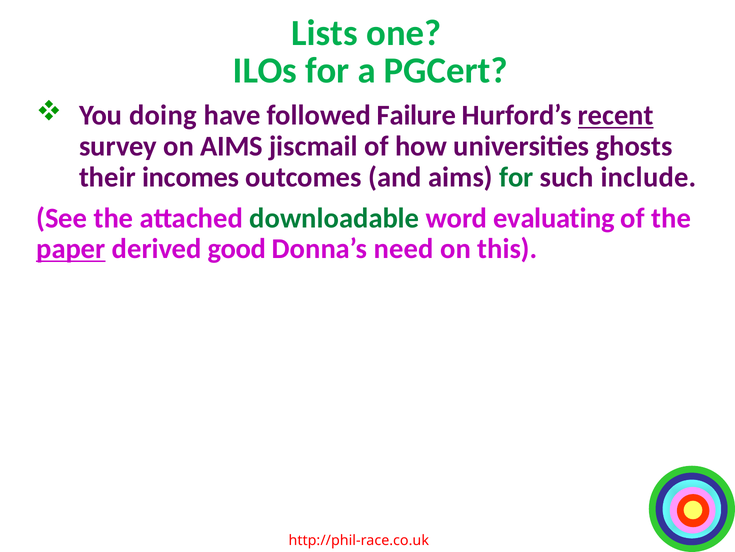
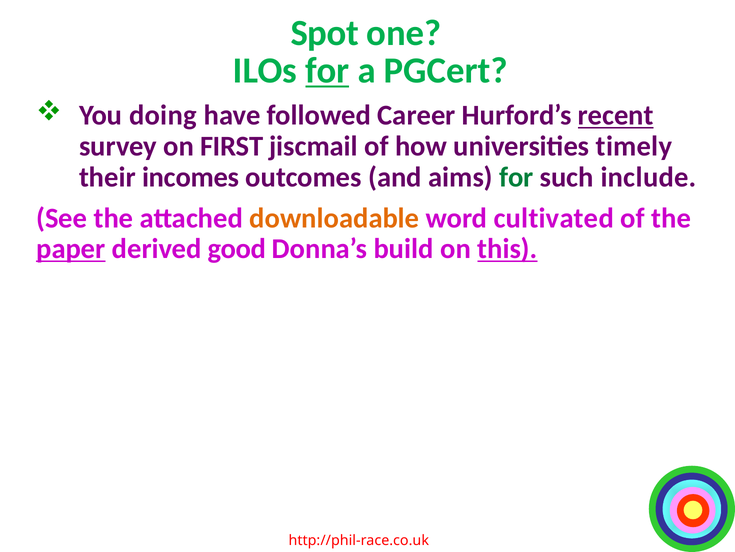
Lists: Lists -> Spot
for at (327, 71) underline: none -> present
Failure: Failure -> Career
on AIMS: AIMS -> FIRST
ghosts: ghosts -> timely
downloadable colour: green -> orange
evaluating: evaluating -> cultivated
need: need -> build
this underline: none -> present
